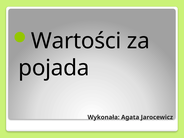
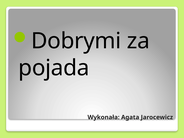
Wartości: Wartości -> Dobrymi
